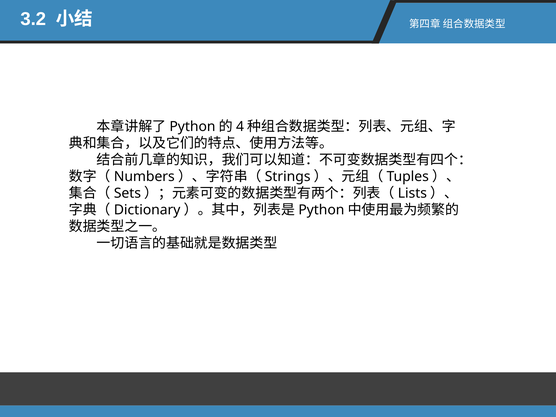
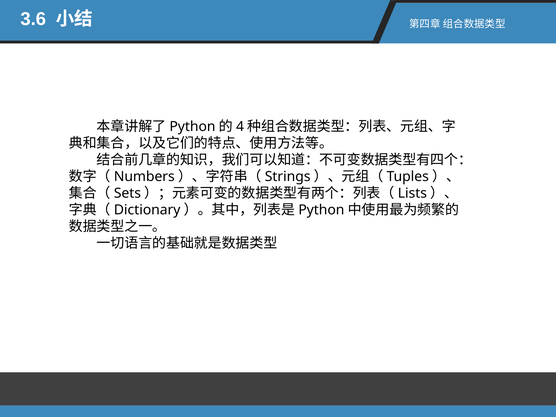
3.2: 3.2 -> 3.6
